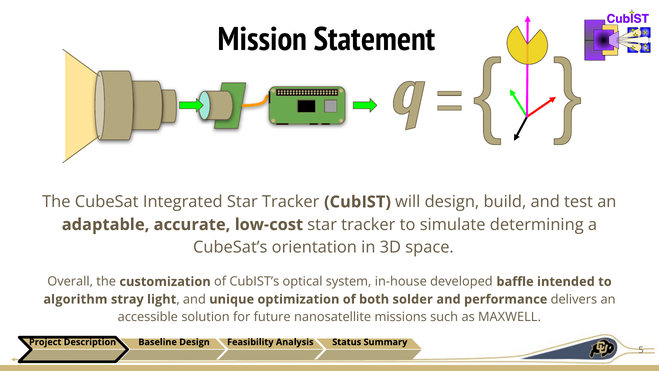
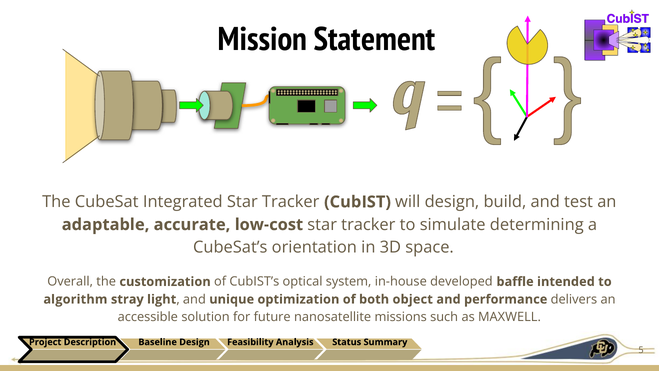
solder: solder -> object
